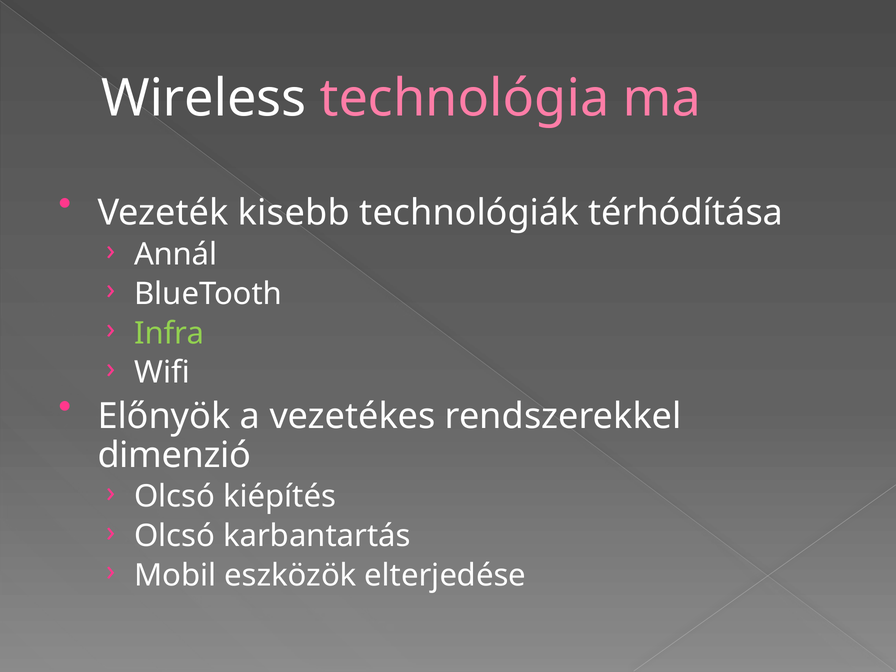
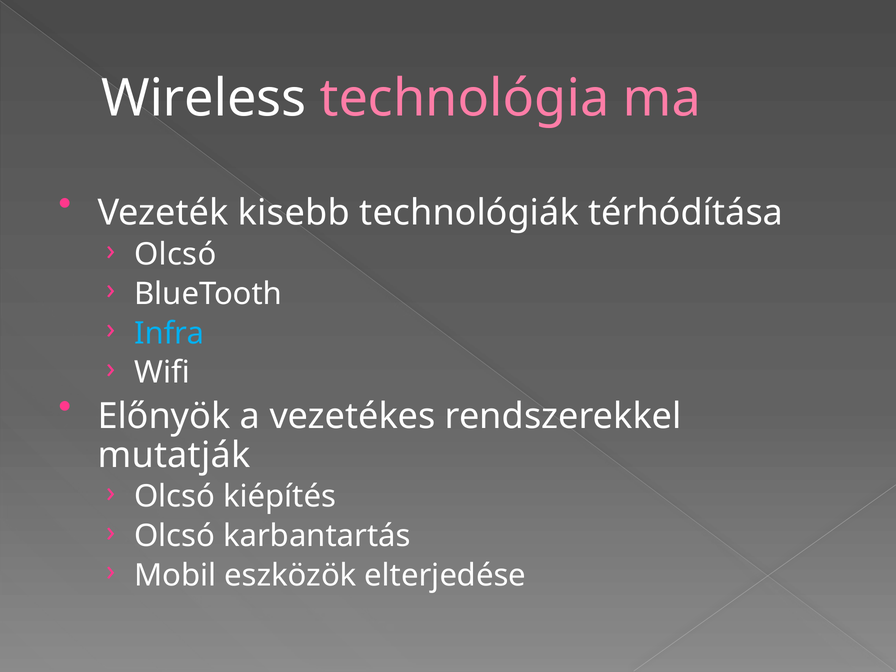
Annál at (176, 255): Annál -> Olcsó
Infra colour: light green -> light blue
dimenzió: dimenzió -> mutatják
